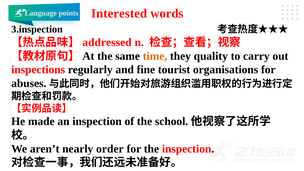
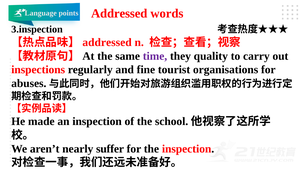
points Interested: Interested -> Addressed
time colour: orange -> purple
order: order -> suffer
